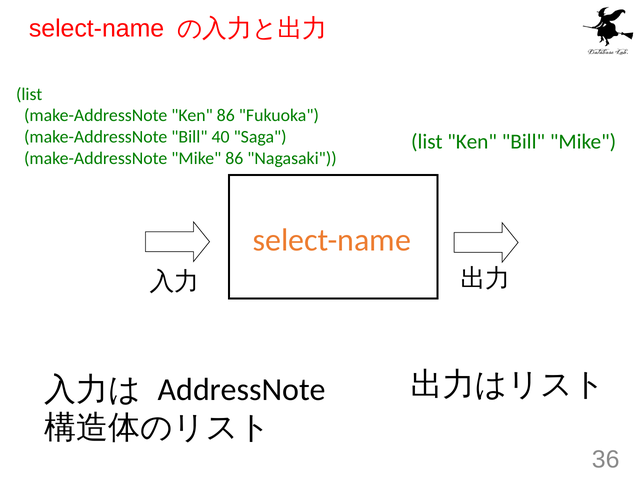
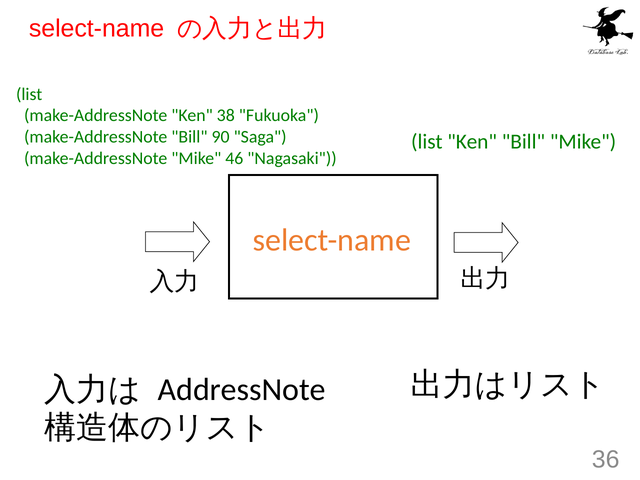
Ken 86: 86 -> 38
40: 40 -> 90
Mike 86: 86 -> 46
